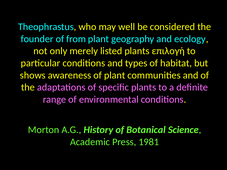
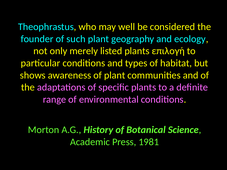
from: from -> such
